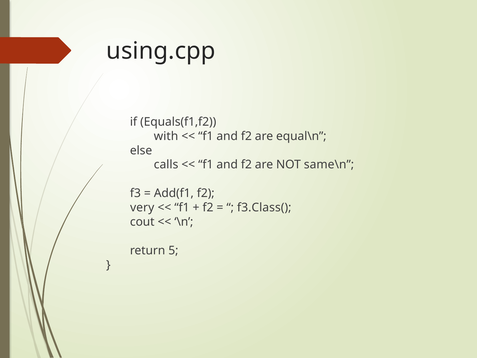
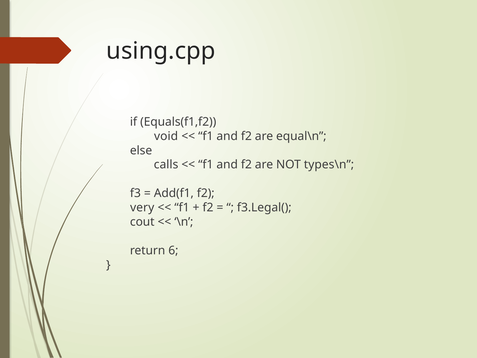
with: with -> void
same\n: same\n -> types\n
f3.Class(: f3.Class( -> f3.Legal(
5: 5 -> 6
